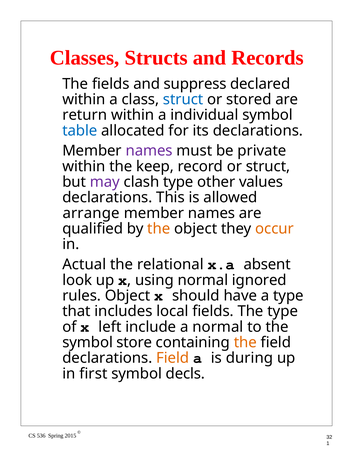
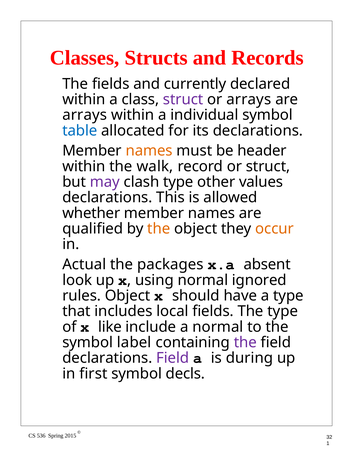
suppress: suppress -> currently
struct at (183, 99) colour: blue -> purple
or stored: stored -> arrays
return at (85, 115): return -> arrays
names at (149, 151) colour: purple -> orange
private: private -> header
keep: keep -> walk
arrange: arrange -> whether
relational: relational -> packages
left: left -> like
store: store -> label
the at (245, 342) colour: orange -> purple
Field at (173, 358) colour: orange -> purple
